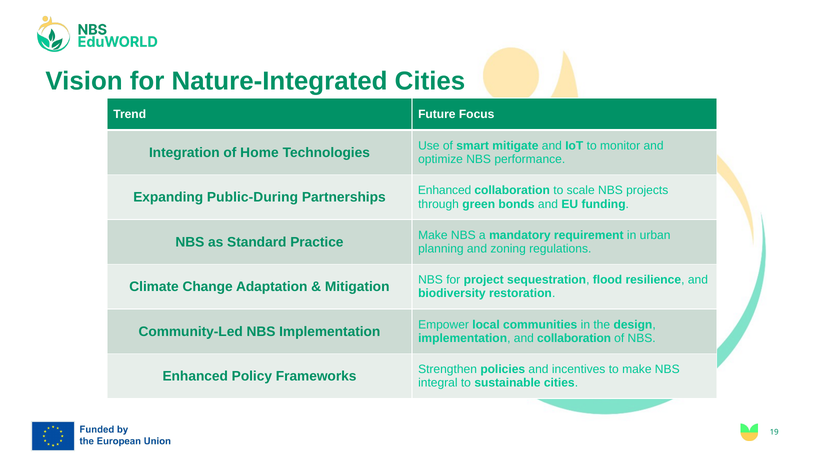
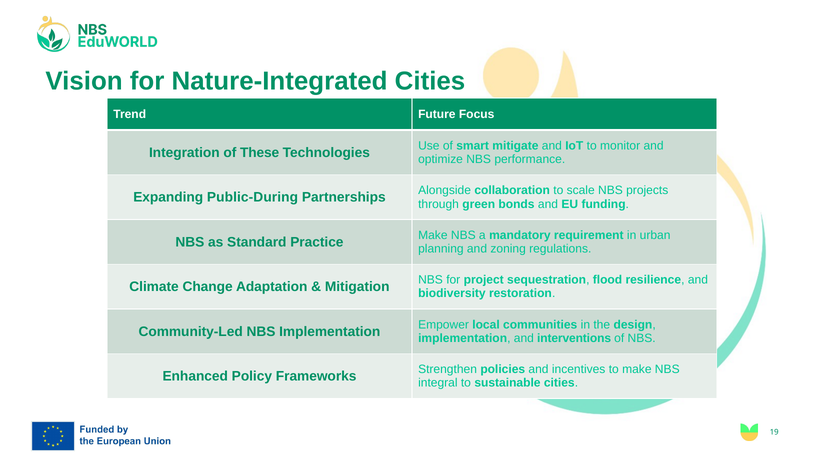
Home: Home -> These
Partnerships Enhanced: Enhanced -> Alongside
and collaboration: collaboration -> interventions
